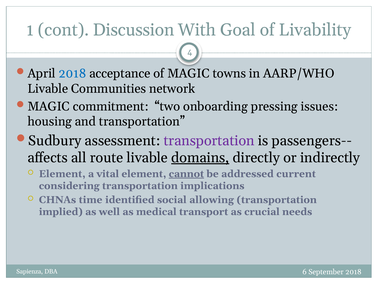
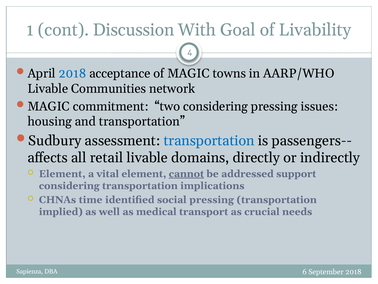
two onboarding: onboarding -> considering
transportation at (209, 140) colour: purple -> blue
route: route -> retail
domains underline: present -> none
current: current -> support
social allowing: allowing -> pressing
